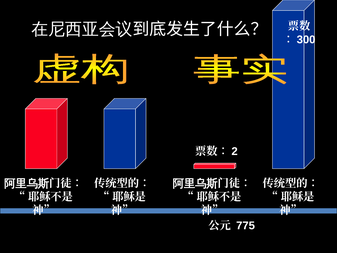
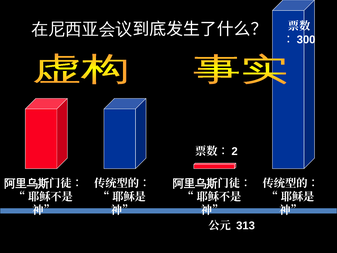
775: 775 -> 313
